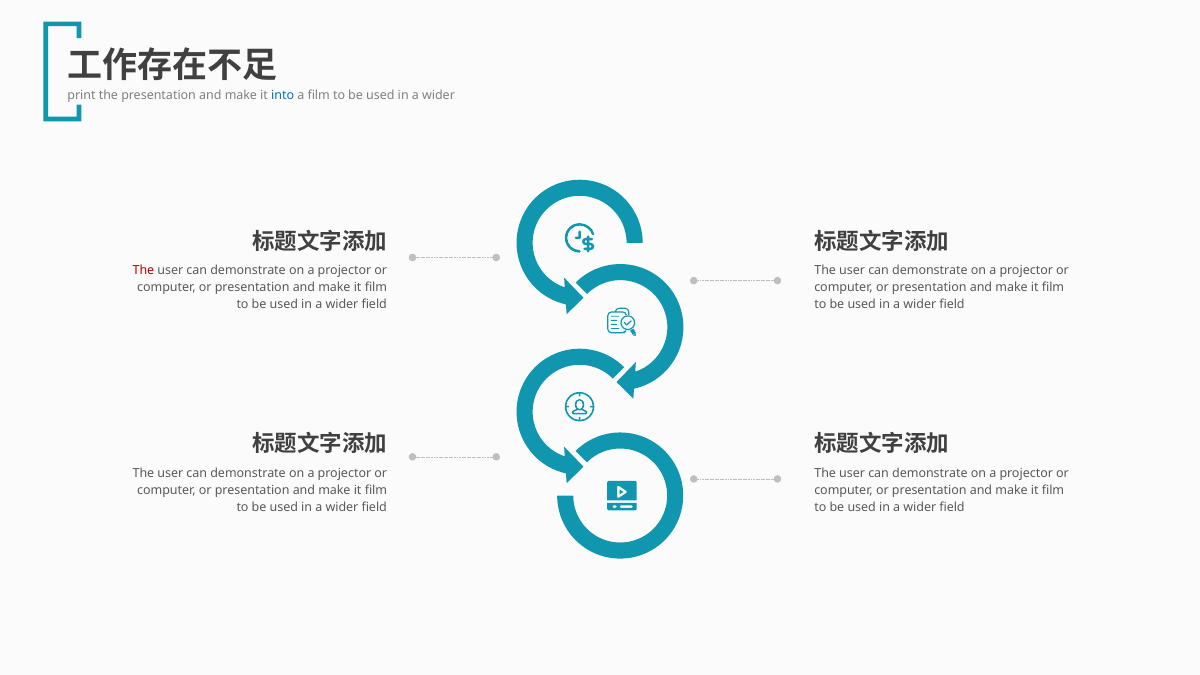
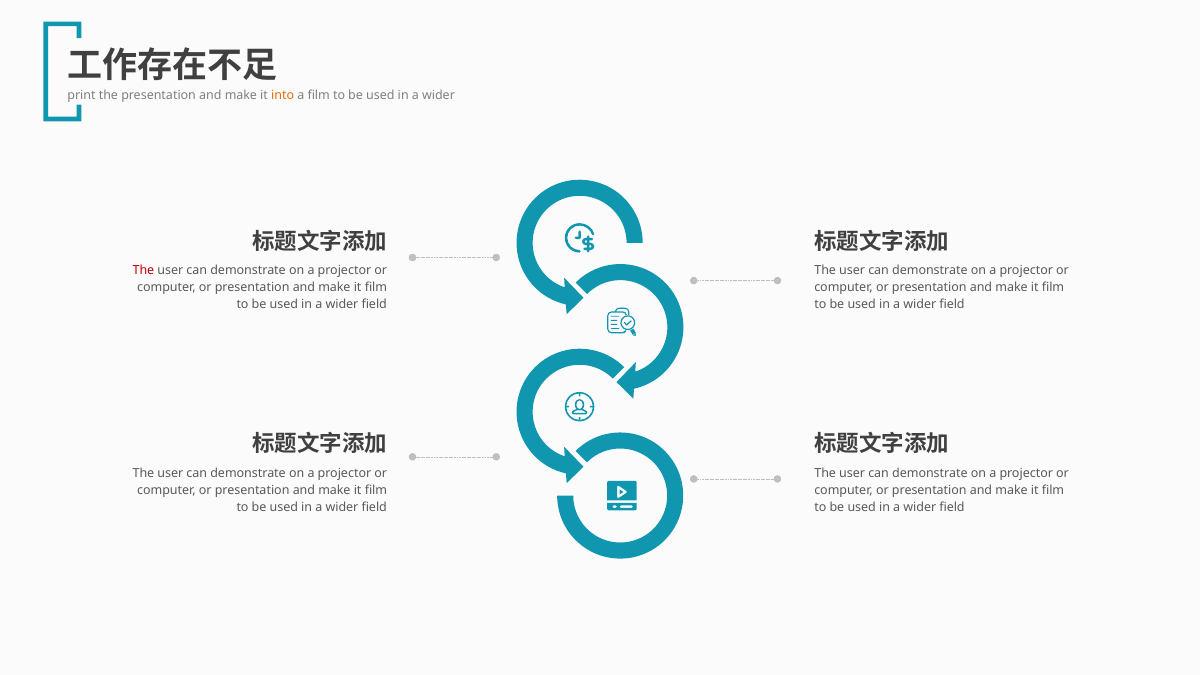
into colour: blue -> orange
